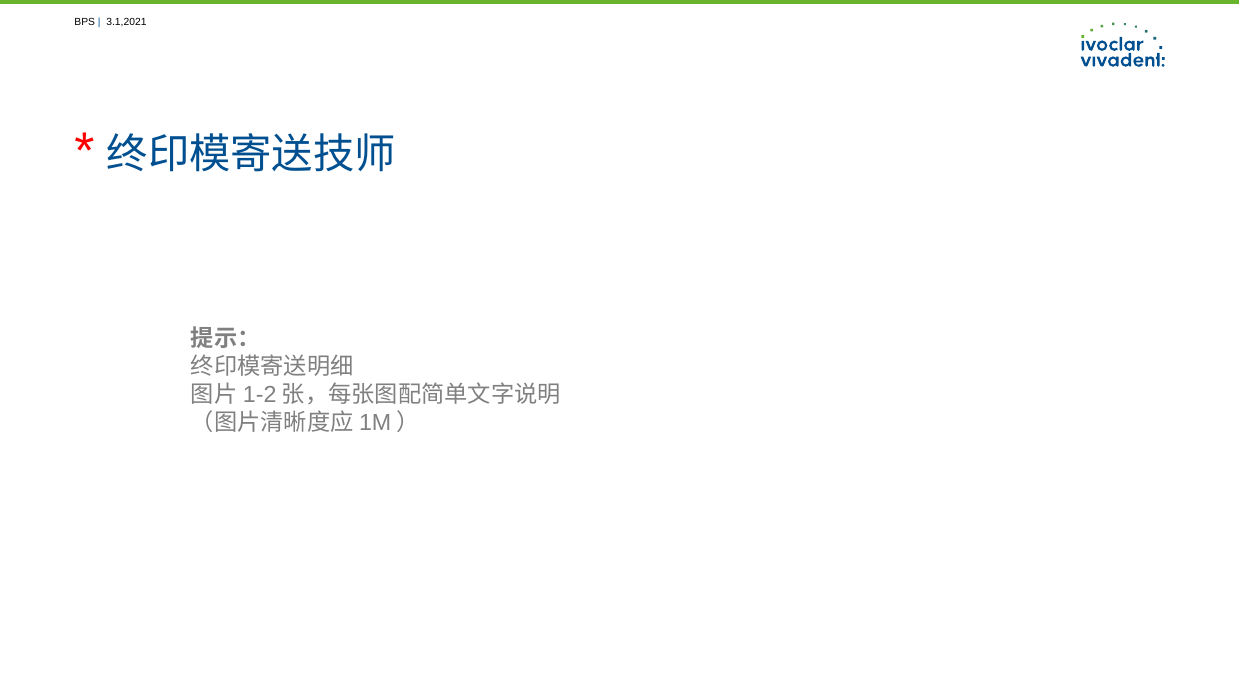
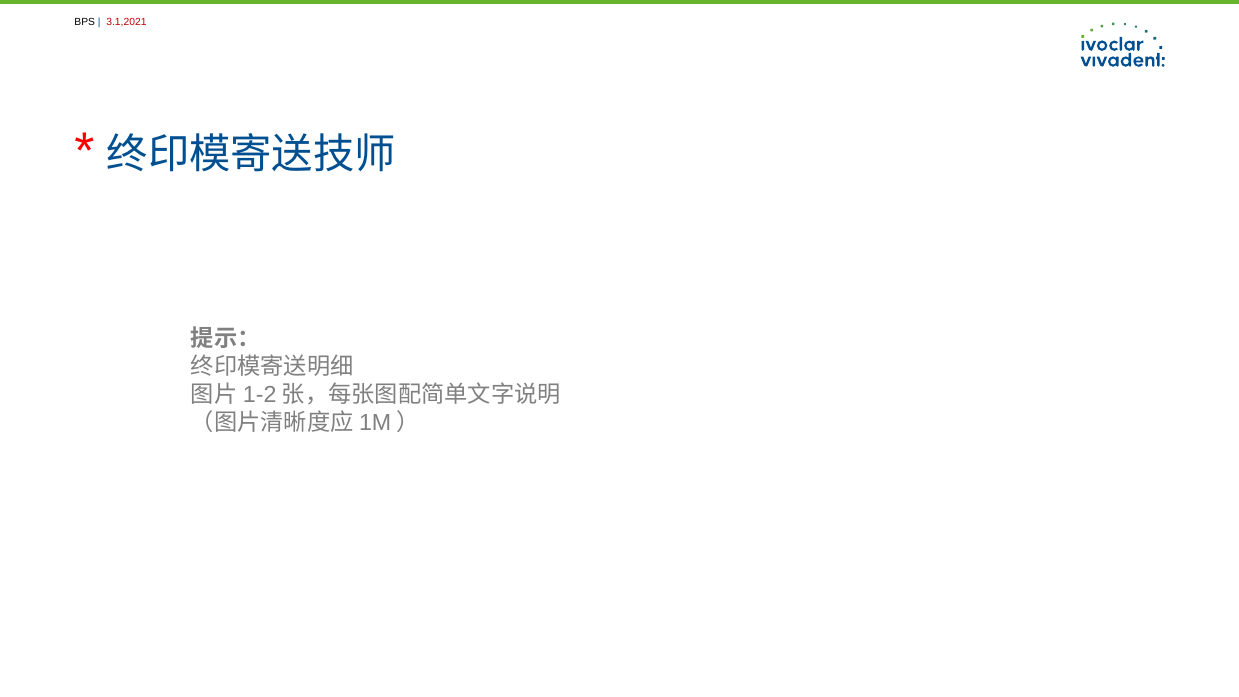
3.1,2021 colour: black -> red
